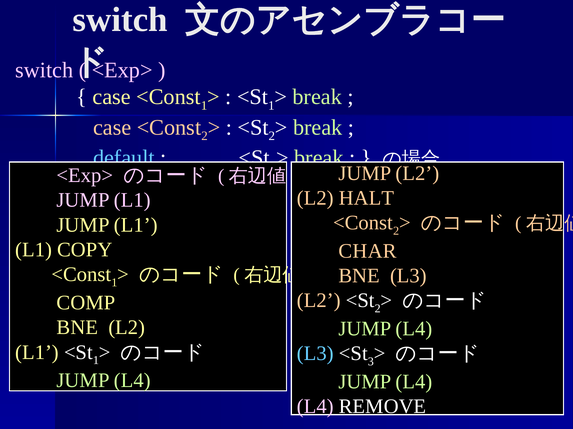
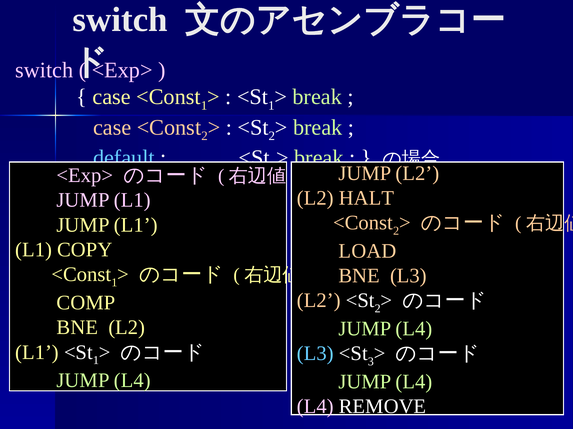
CHAR: CHAR -> LOAD
